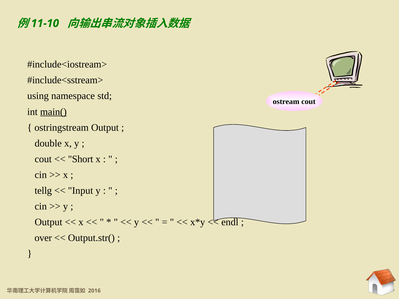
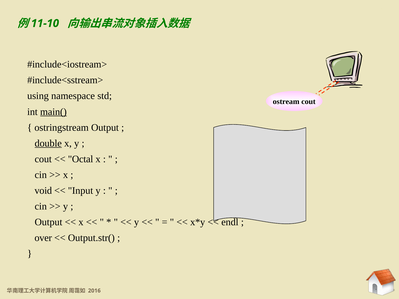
double underline: none -> present
Short: Short -> Octal
tellg: tellg -> void
